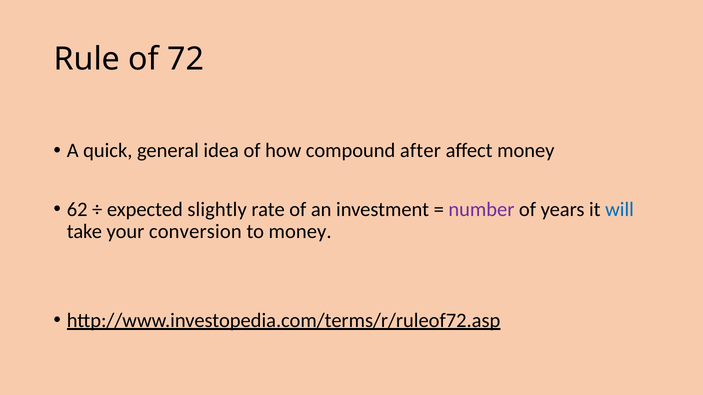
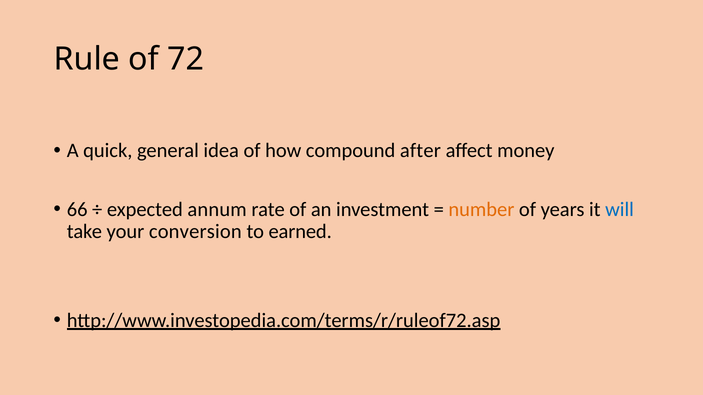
62: 62 -> 66
slightly: slightly -> annum
number colour: purple -> orange
to money: money -> earned
